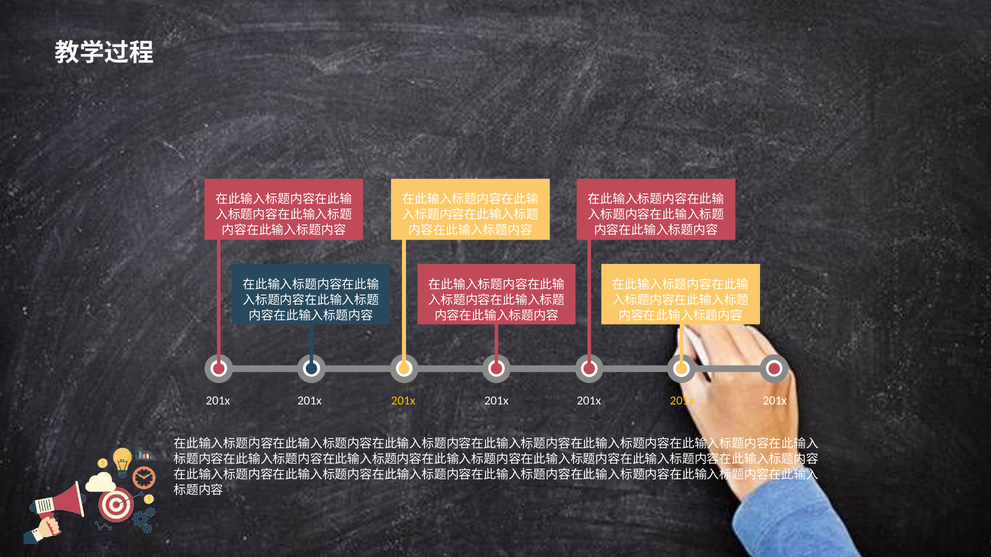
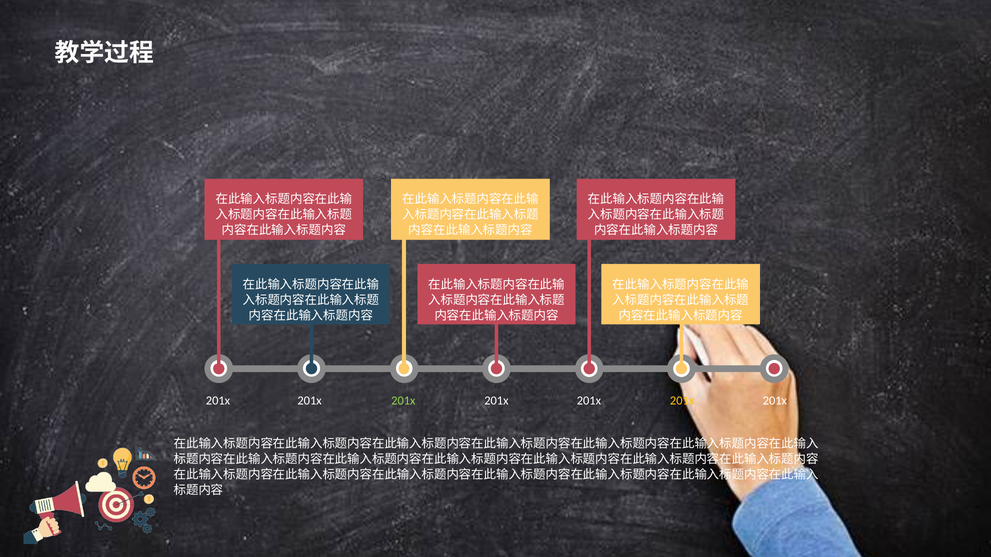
201x at (403, 401) colour: yellow -> light green
